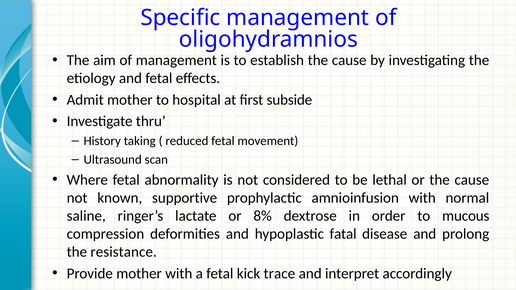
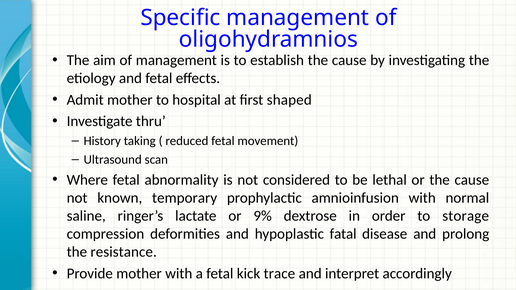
subside: subside -> shaped
supportive: supportive -> temporary
8%: 8% -> 9%
mucous: mucous -> storage
